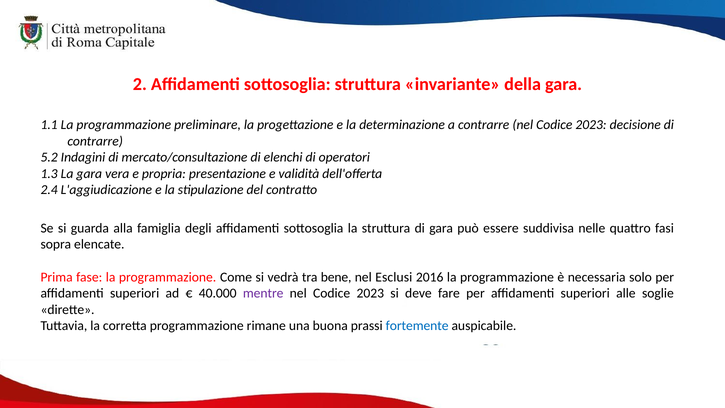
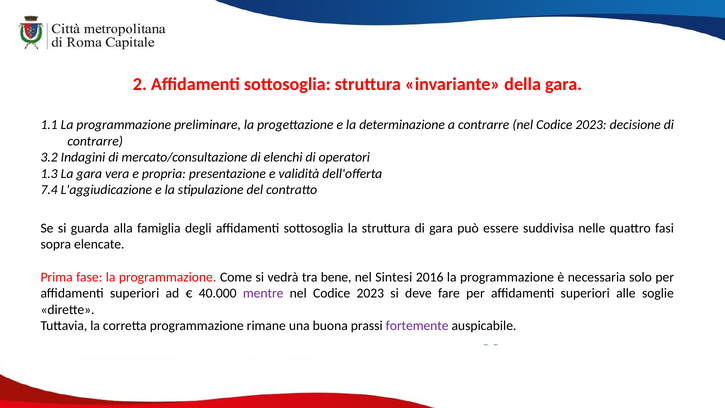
5.2: 5.2 -> 3.2
2.4: 2.4 -> 7.4
Esclusi: Esclusi -> Sintesi
fortemente colour: blue -> purple
